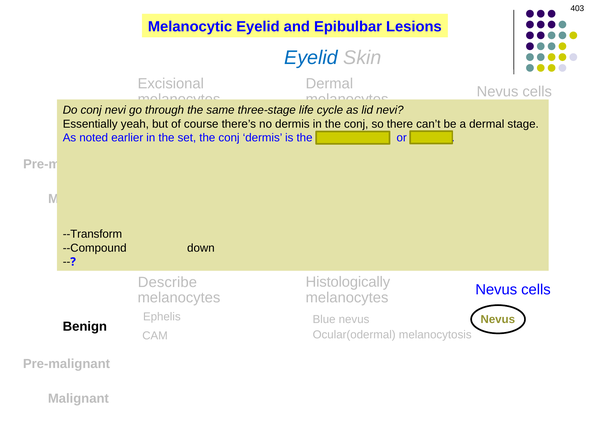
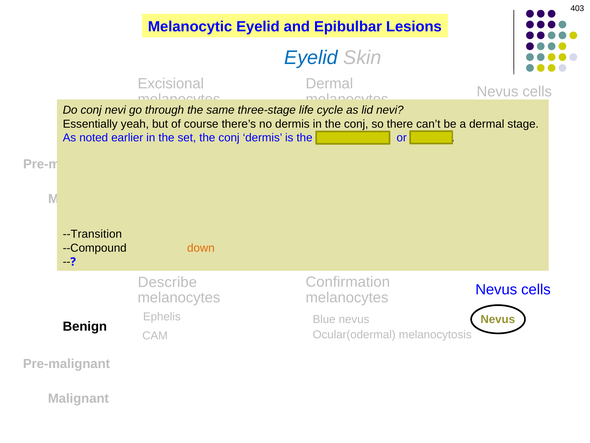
--Transform: --Transform -> --Transition
down at (201, 248) colour: black -> orange
Histologically: Histologically -> Confirmation
